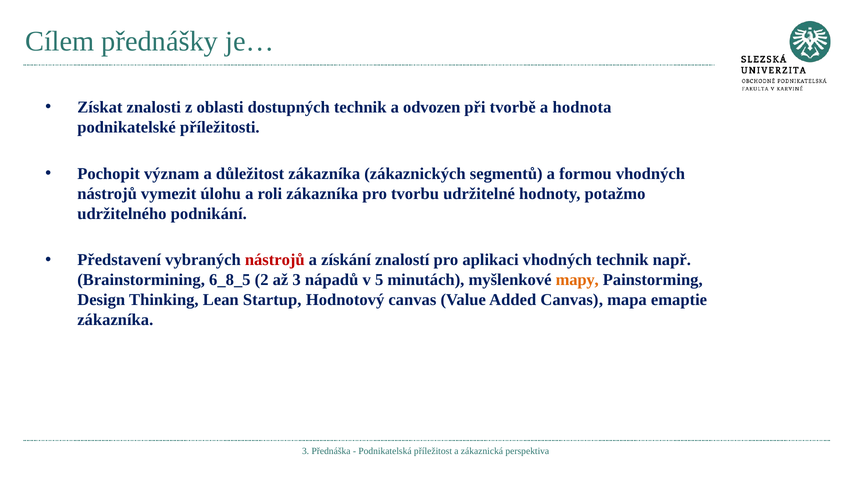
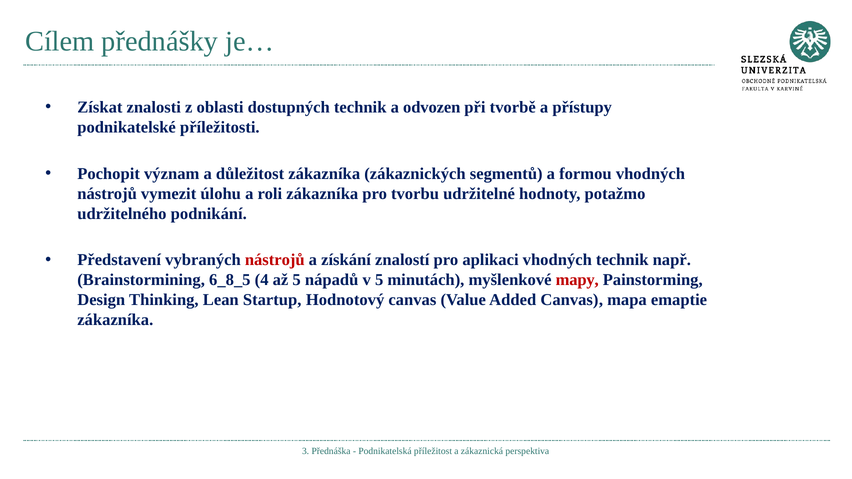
hodnota: hodnota -> přístupy
2: 2 -> 4
až 3: 3 -> 5
mapy colour: orange -> red
